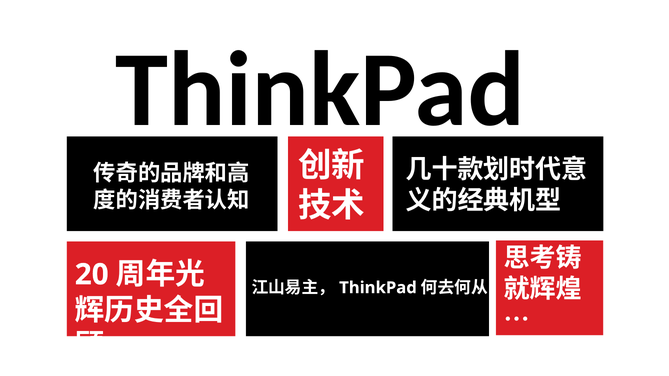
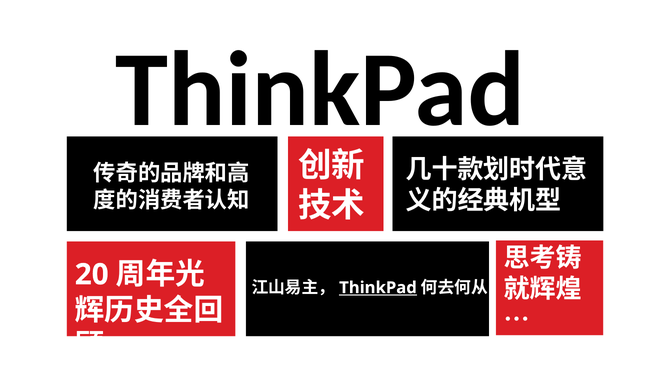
ThinkPad at (378, 288) underline: none -> present
